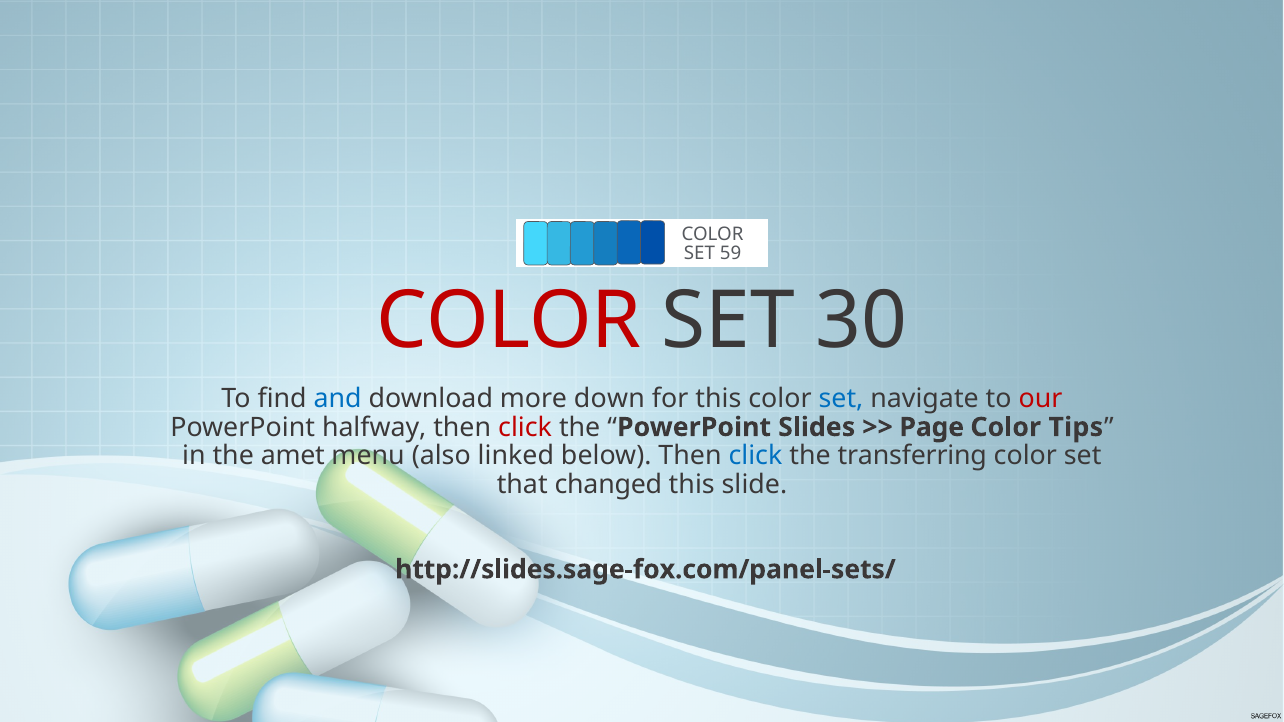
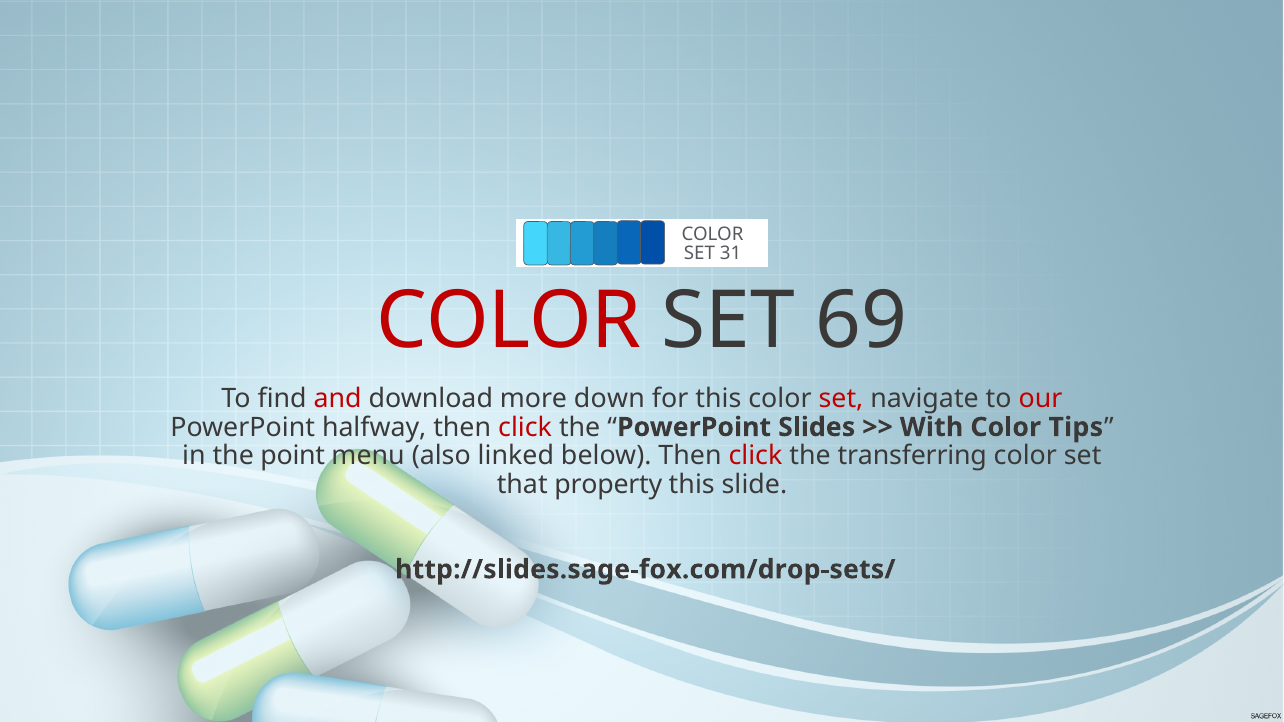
59: 59 -> 31
30: 30 -> 69
and colour: blue -> red
set at (841, 398) colour: blue -> red
Page: Page -> With
amet: amet -> point
click at (755, 456) colour: blue -> red
changed: changed -> property
http://slides.sage-fox.com/panel-sets/: http://slides.sage-fox.com/panel-sets/ -> http://slides.sage-fox.com/drop-sets/
